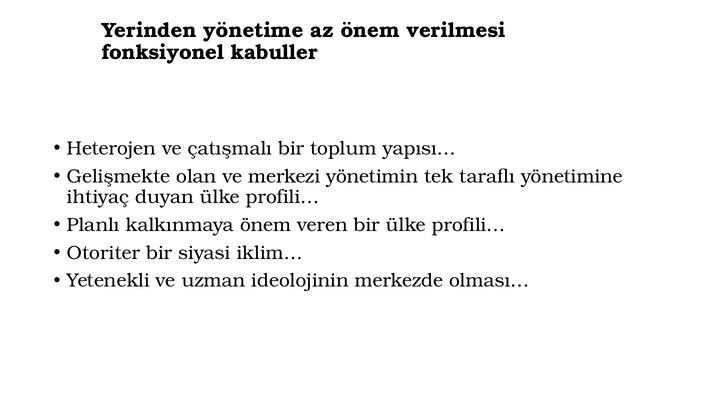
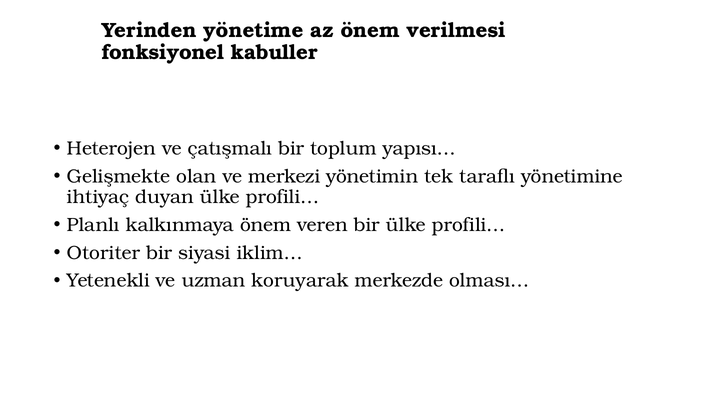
ideolojinin: ideolojinin -> koruyarak
